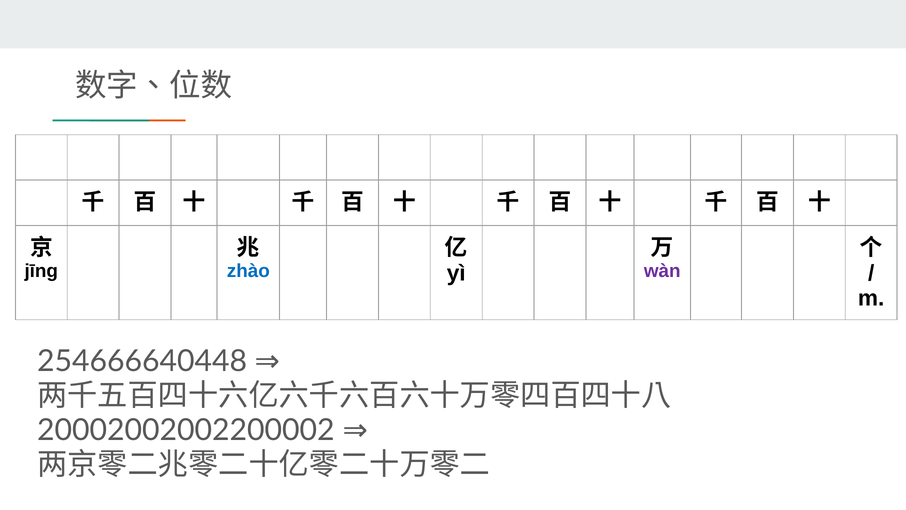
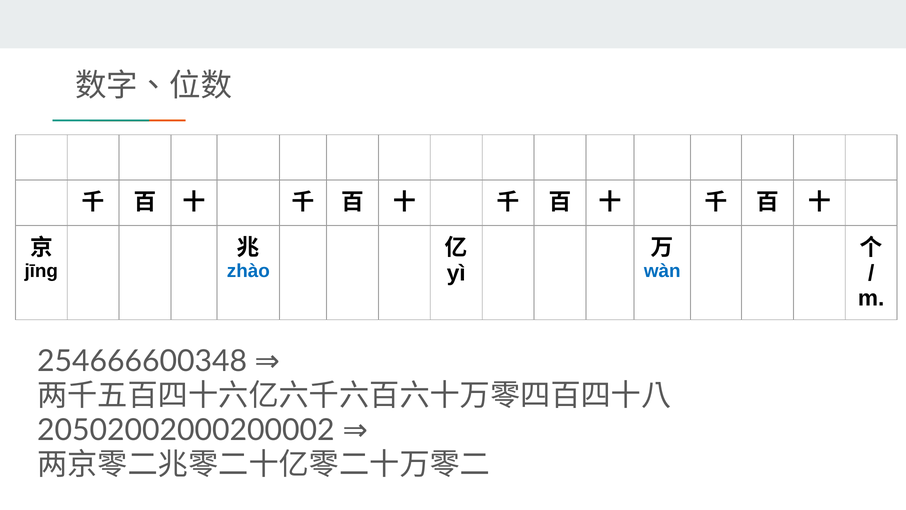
wàn colour: purple -> blue
254666640448: 254666640448 -> 254666600348
20002002002200002: 20002002002200002 -> 20502002000200002
